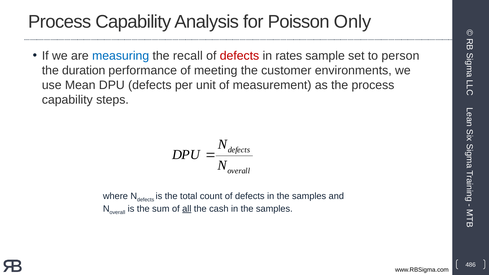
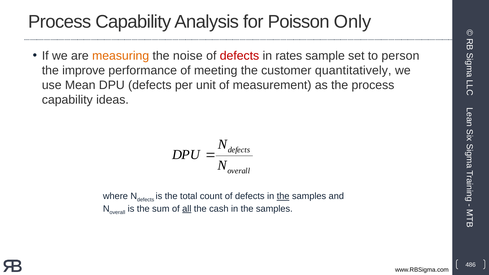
measuring colour: blue -> orange
recall: recall -> noise
duration: duration -> improve
environments: environments -> quantitatively
steps: steps -> ideas
the at (283, 196) underline: none -> present
